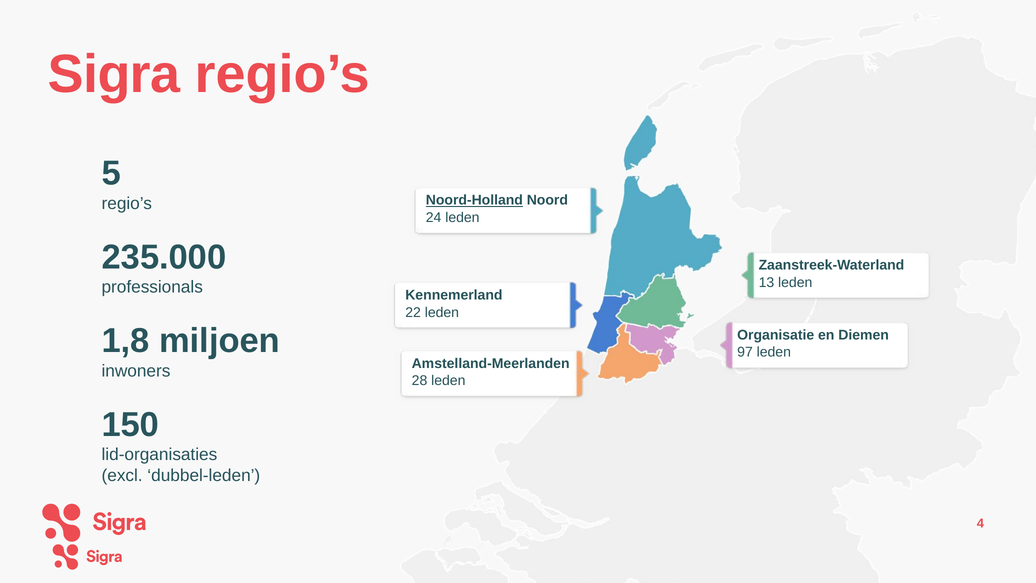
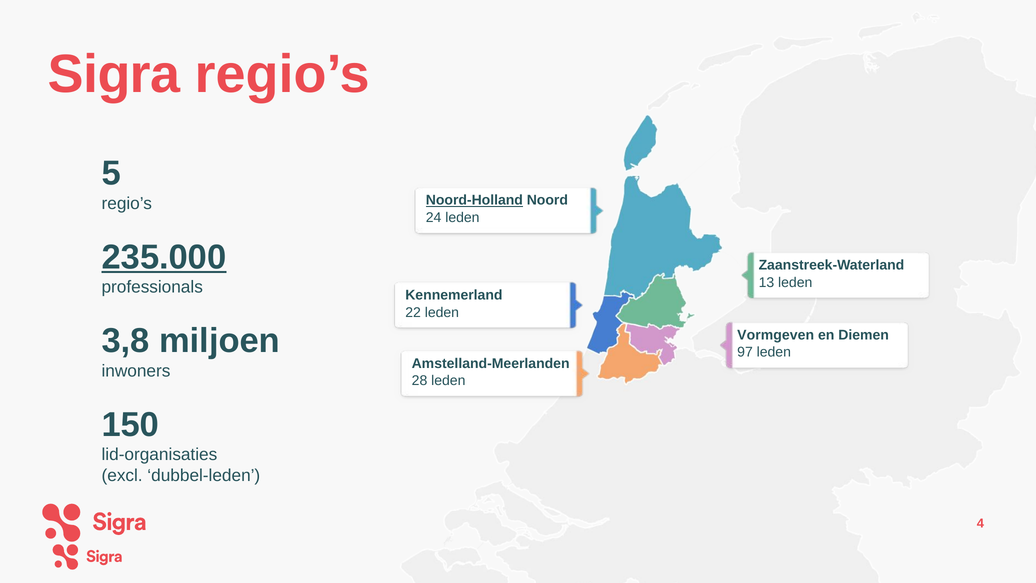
235.000 underline: none -> present
1,8: 1,8 -> 3,8
Organisatie: Organisatie -> Vormgeven
